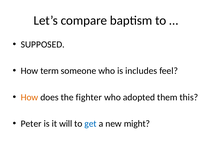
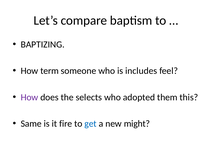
SUPPOSED: SUPPOSED -> BAPTIZING
How at (29, 97) colour: orange -> purple
fighter: fighter -> selects
Peter: Peter -> Same
will: will -> fire
